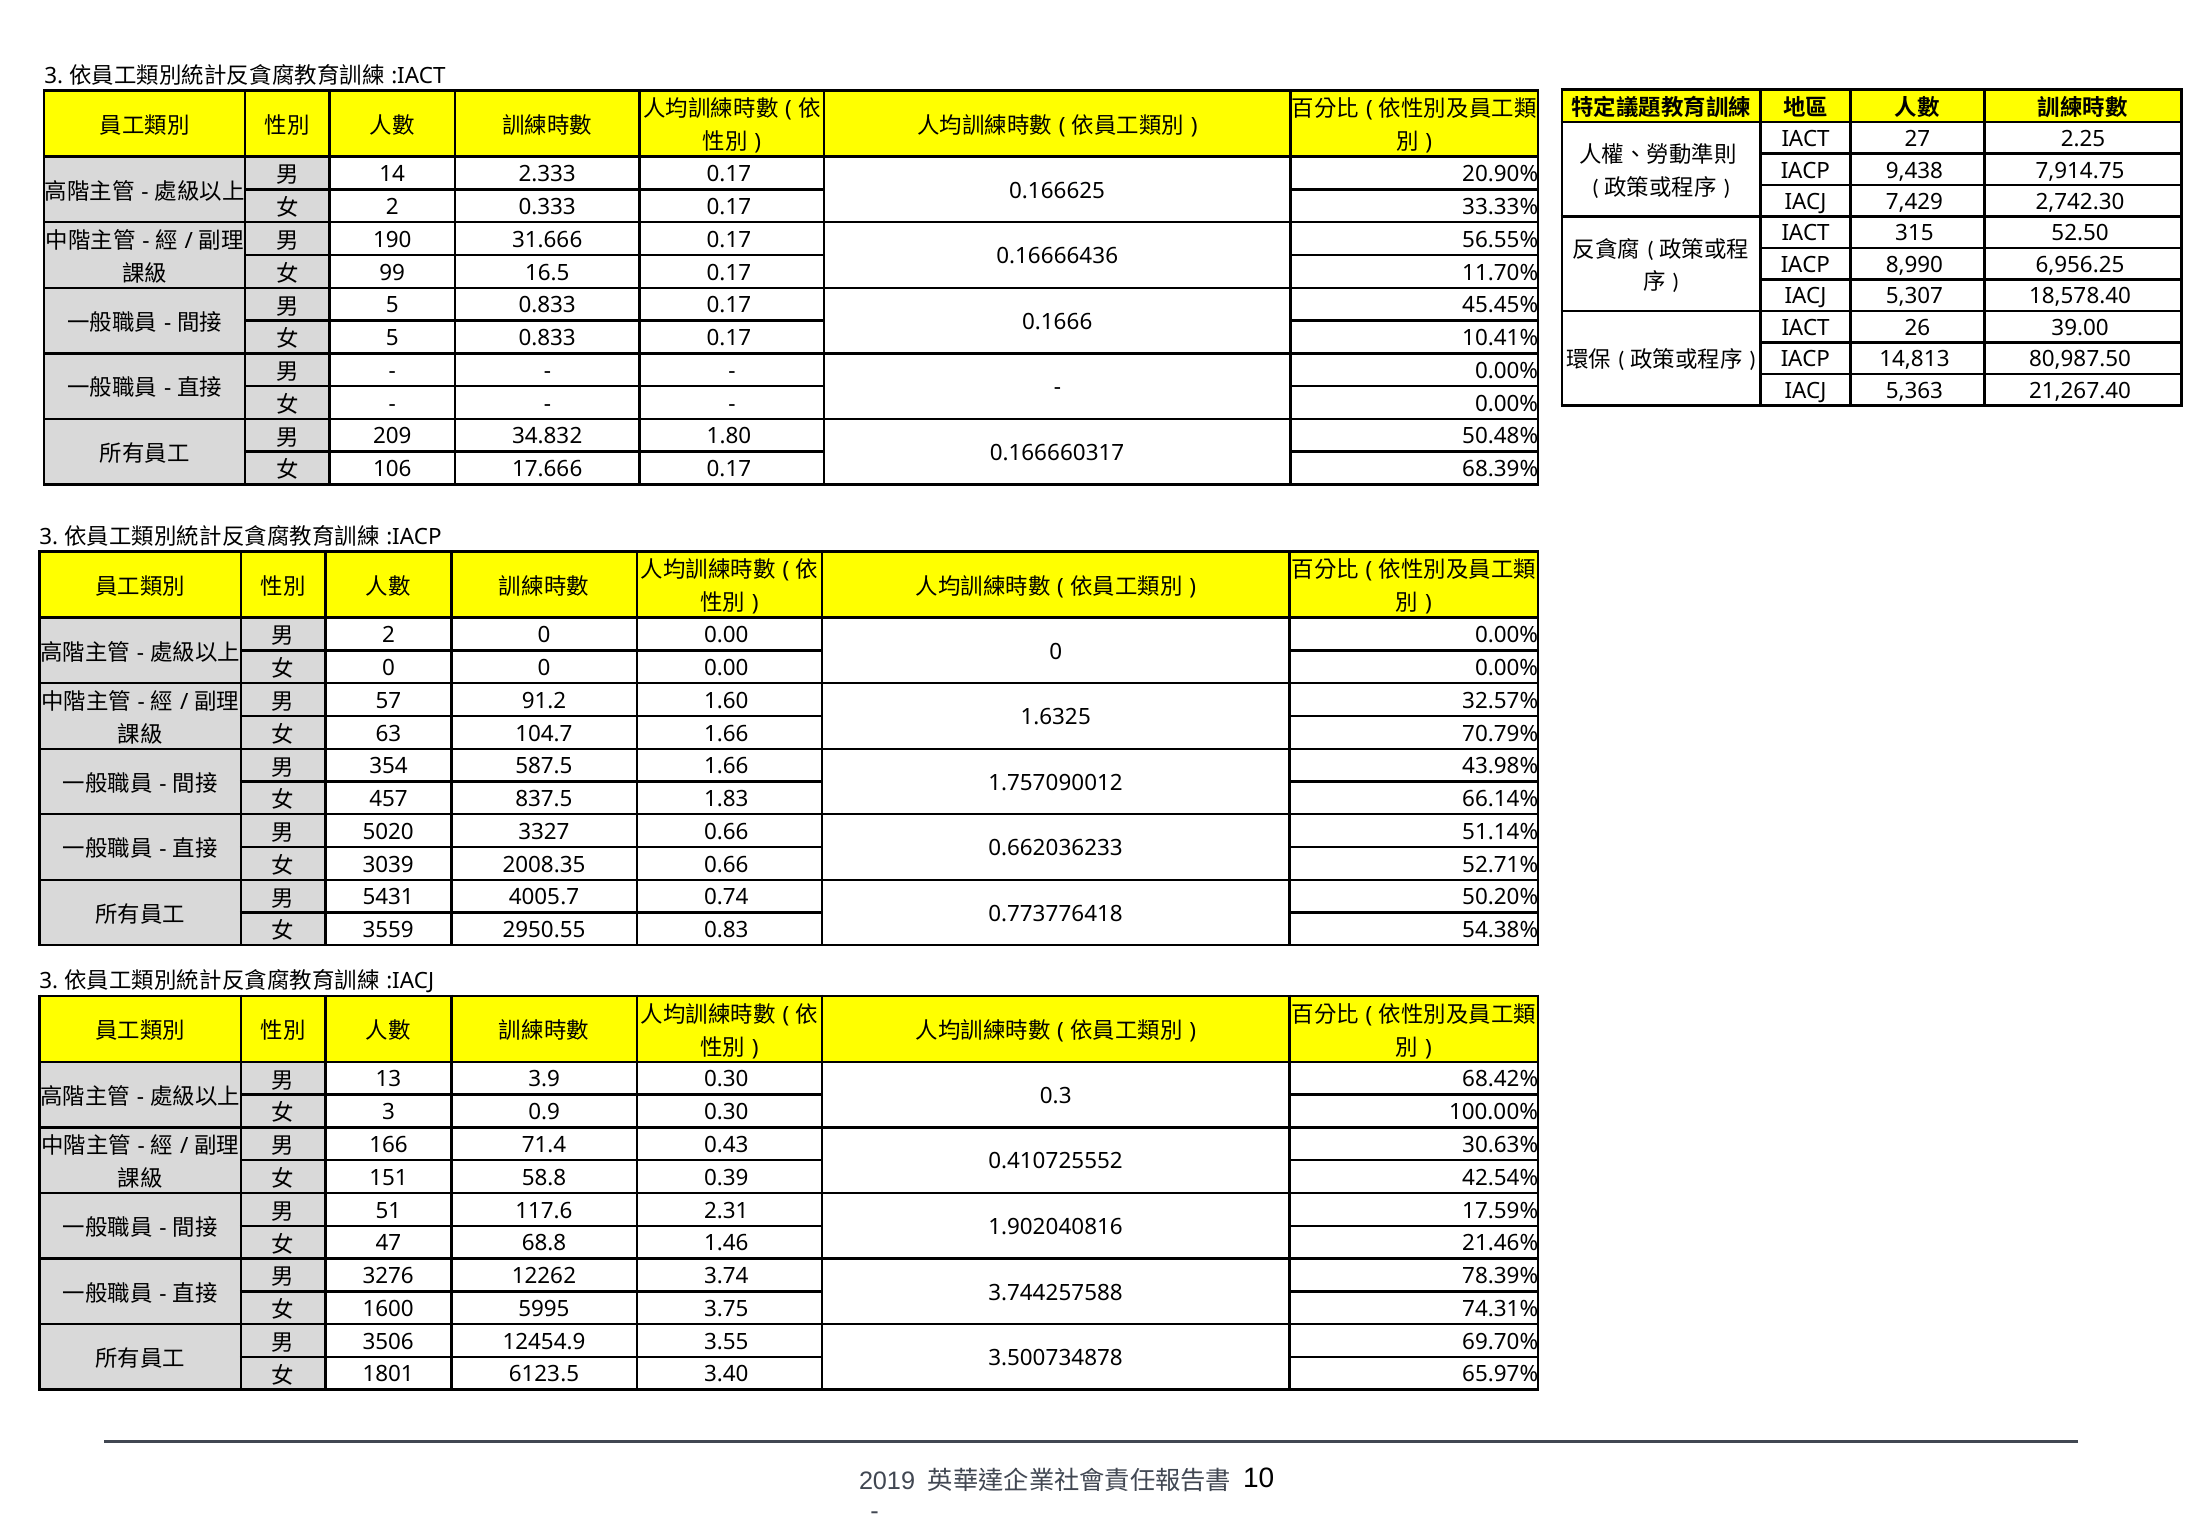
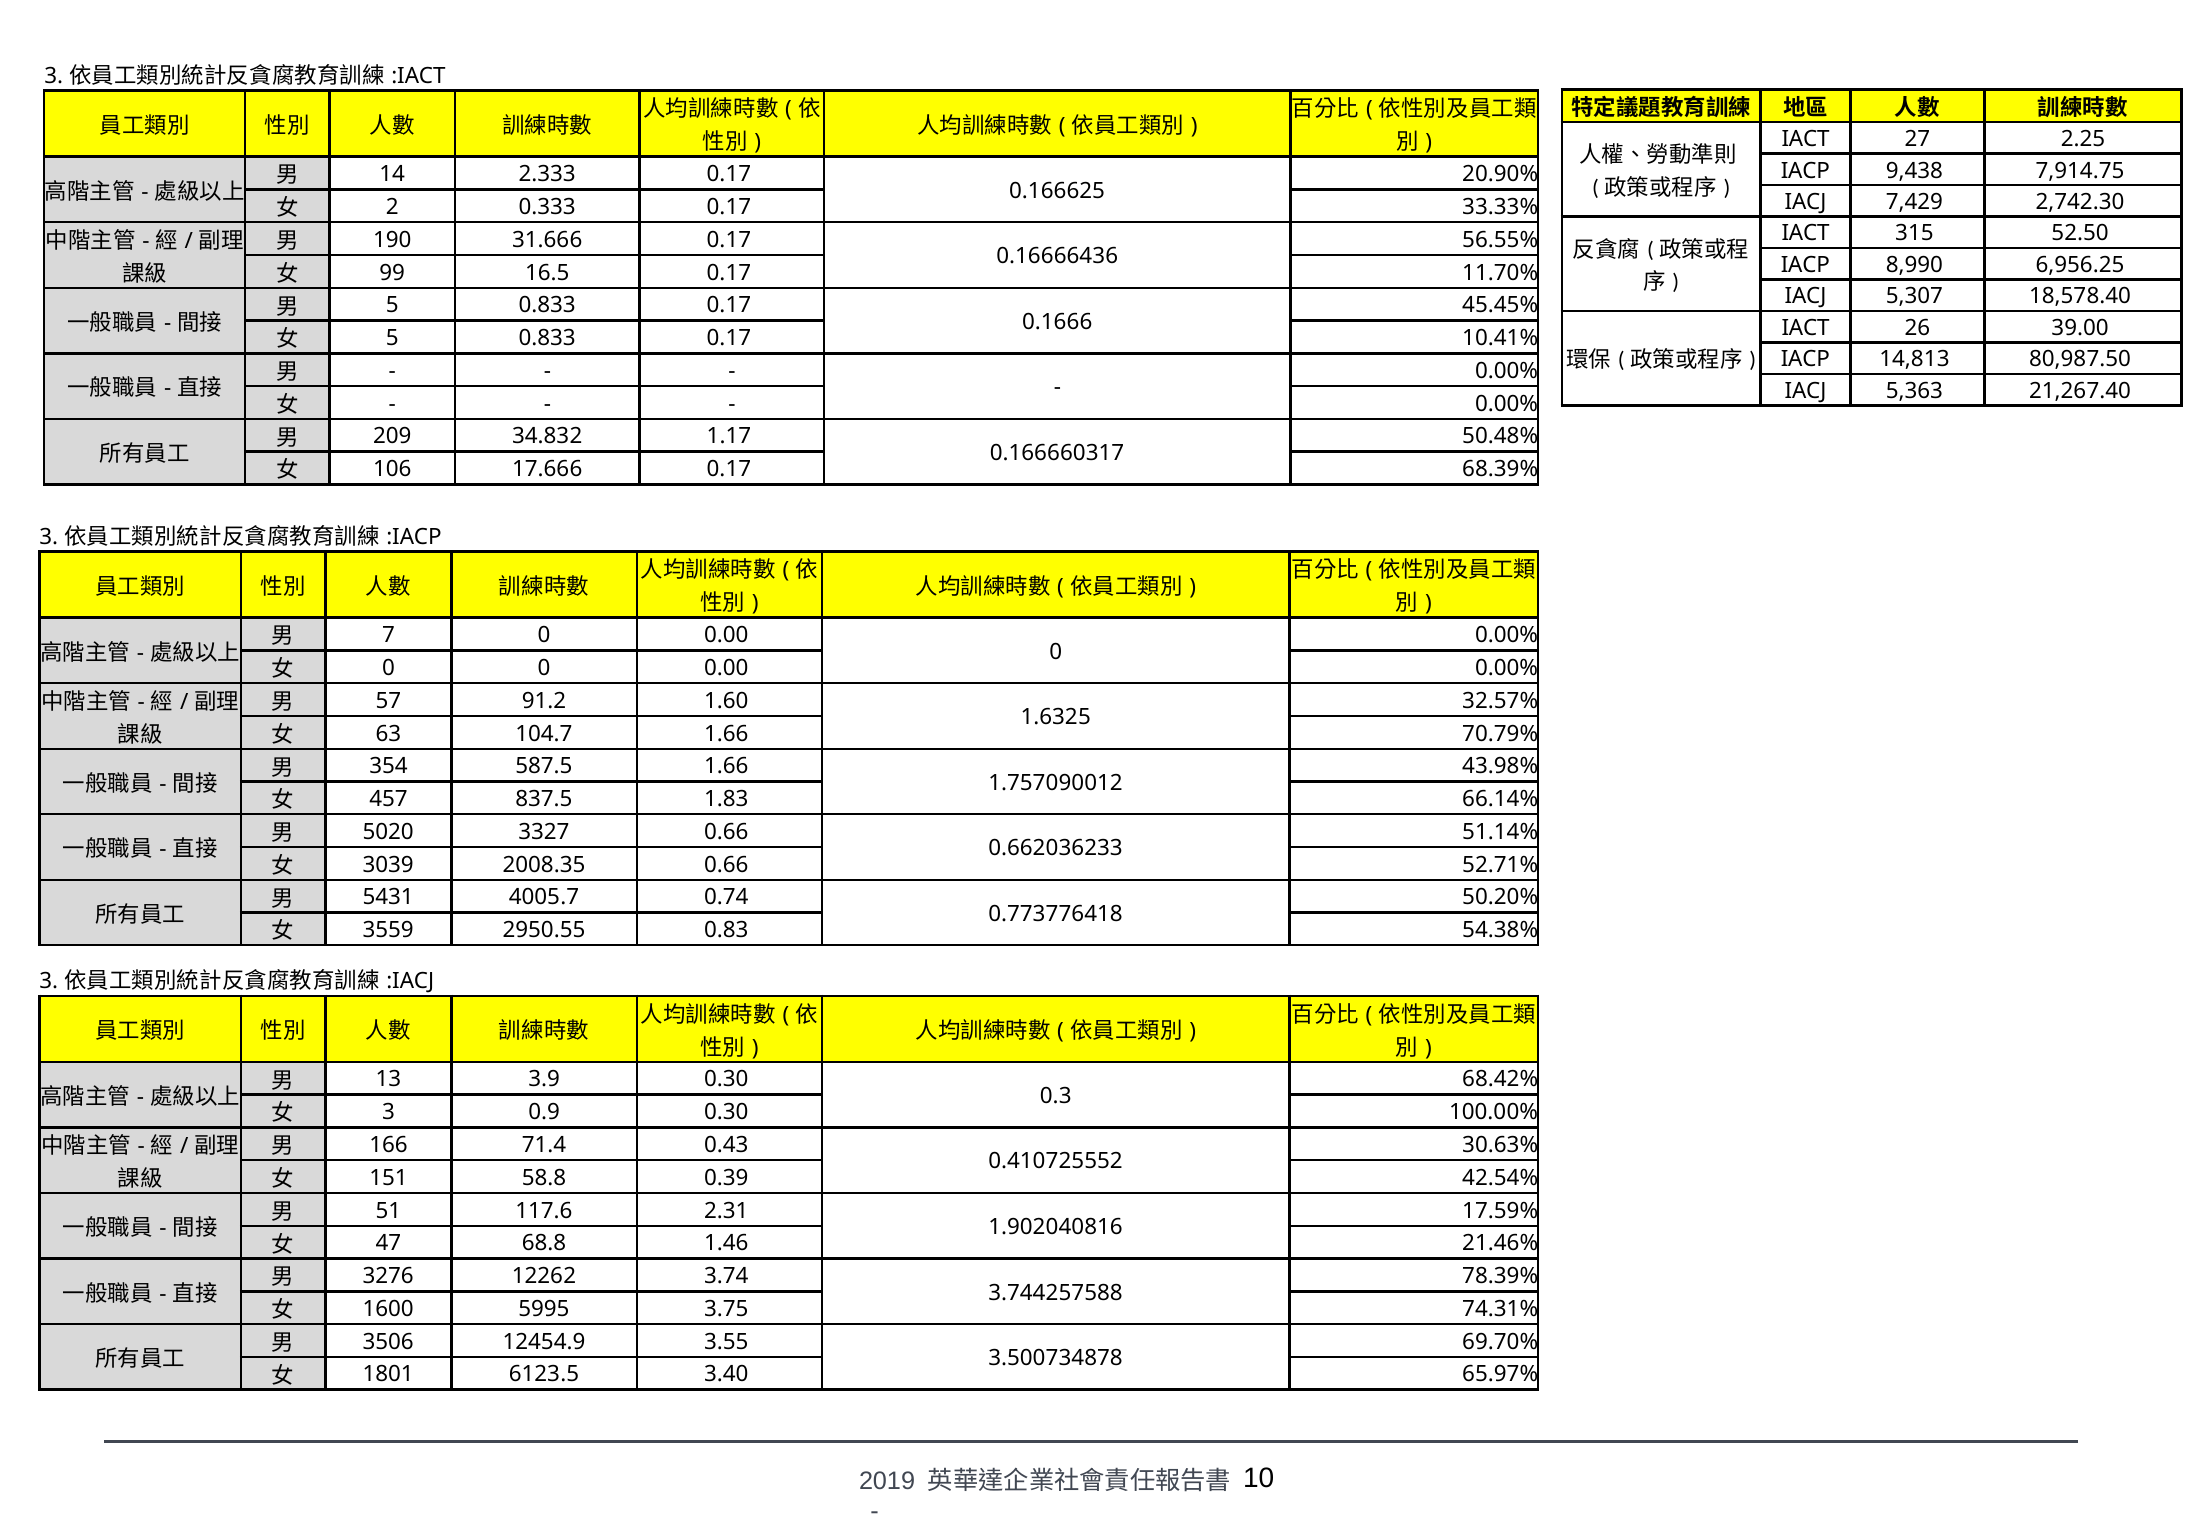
1.80: 1.80 -> 1.17
2 at (388, 635): 2 -> 7
